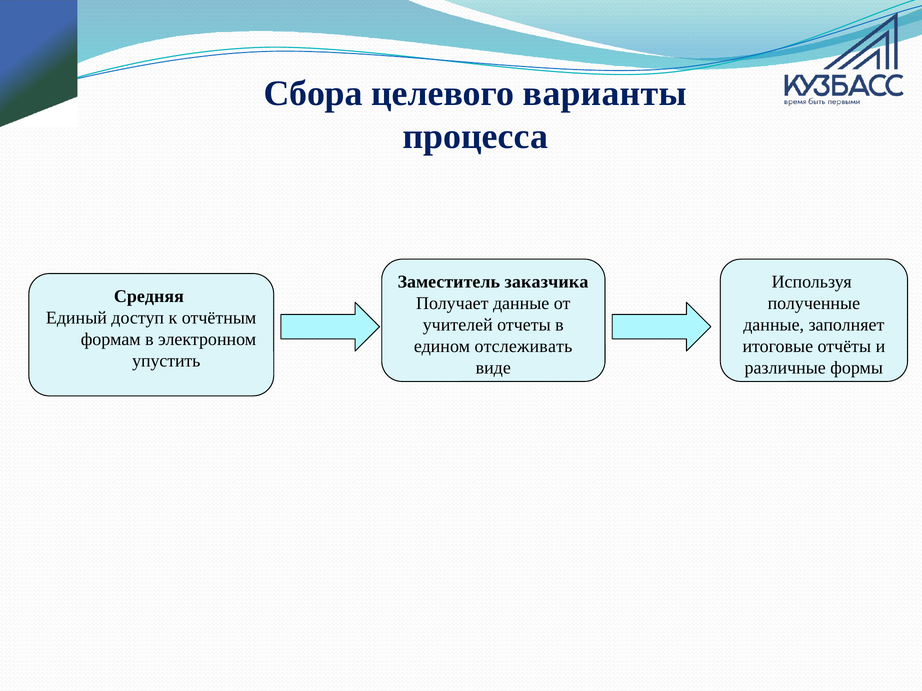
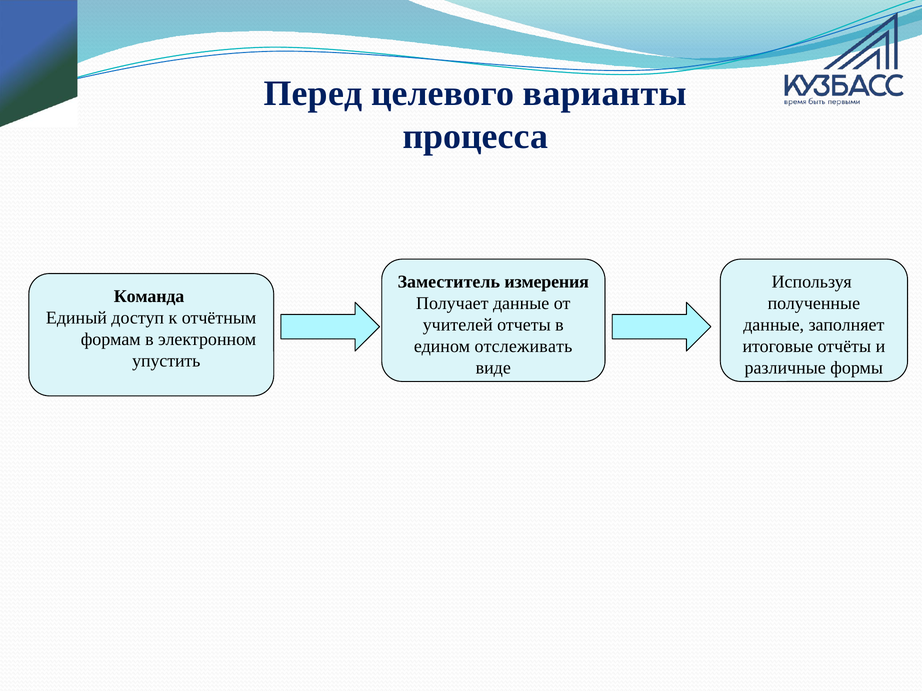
Сбора: Сбора -> Перед
заказчика: заказчика -> измерения
Средняя: Средняя -> Команда
